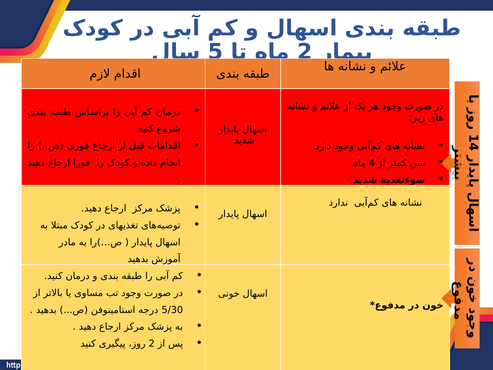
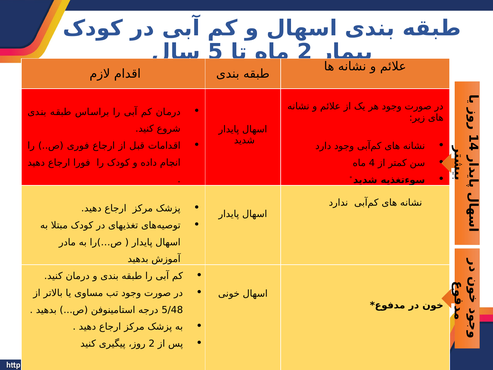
5/30: 5/30 -> 5/48
